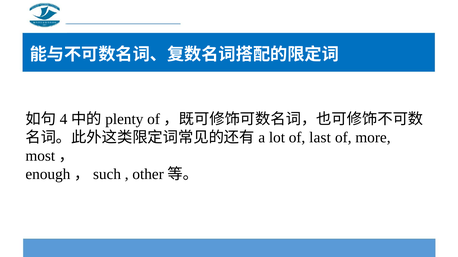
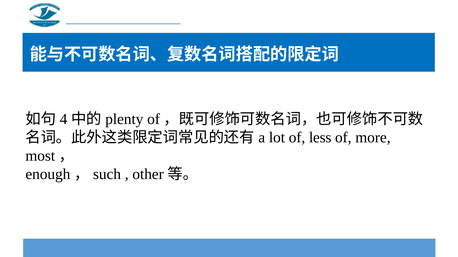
last: last -> less
